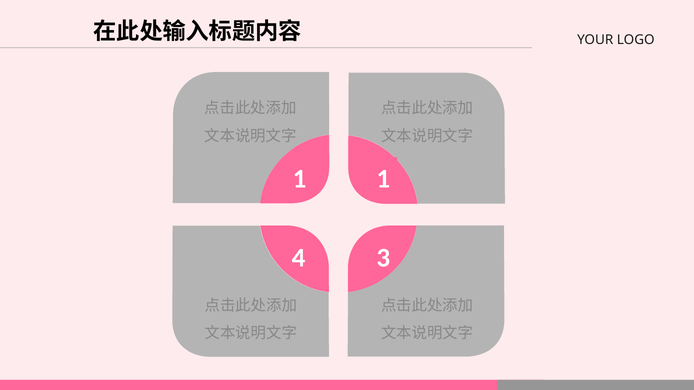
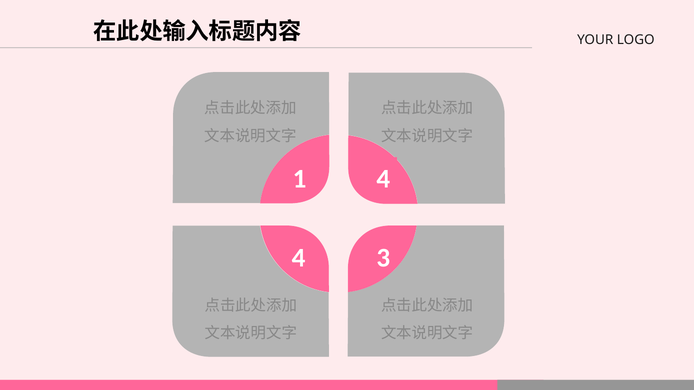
1 1: 1 -> 4
